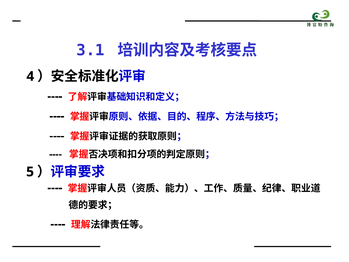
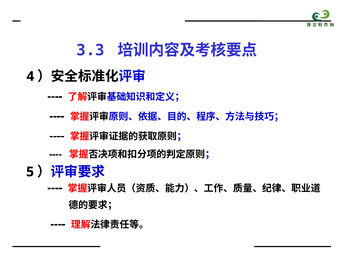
3.1: 3.1 -> 3.3
